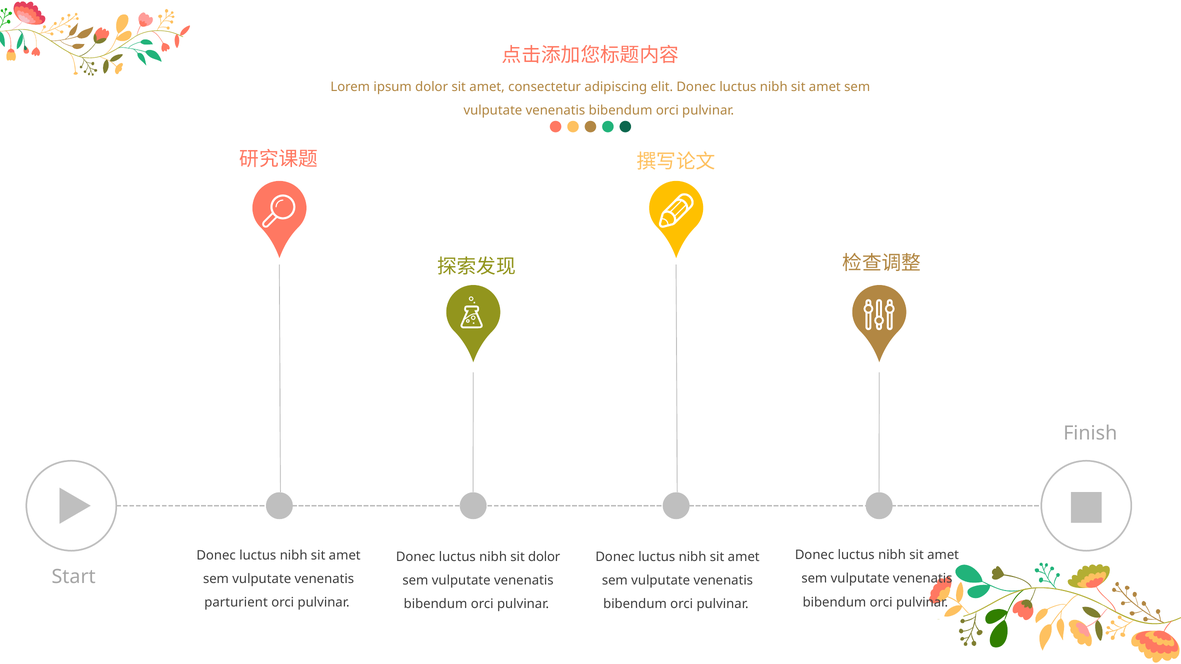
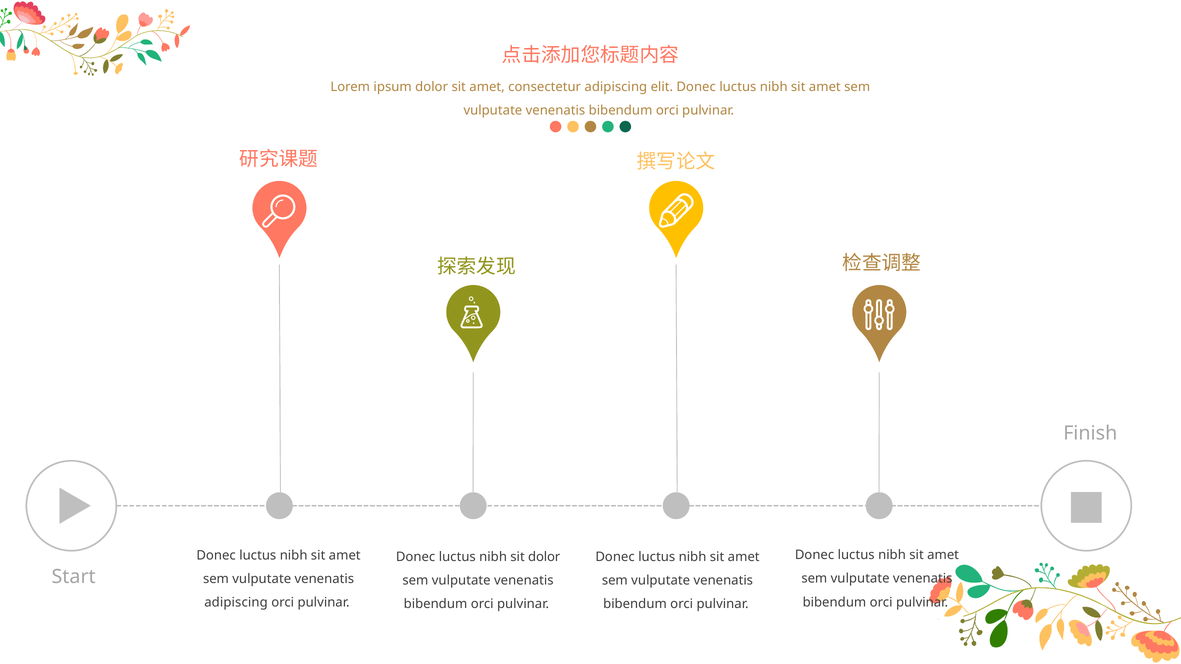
parturient at (236, 603): parturient -> adipiscing
